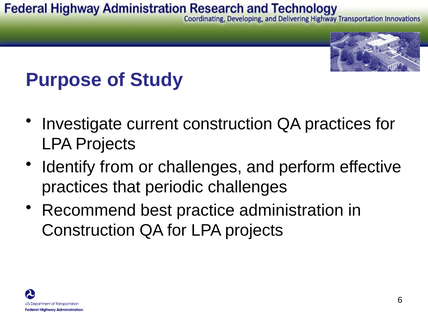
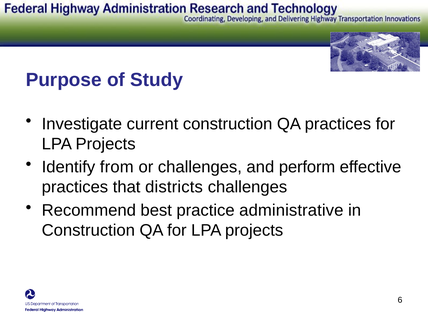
periodic: periodic -> districts
administration: administration -> administrative
